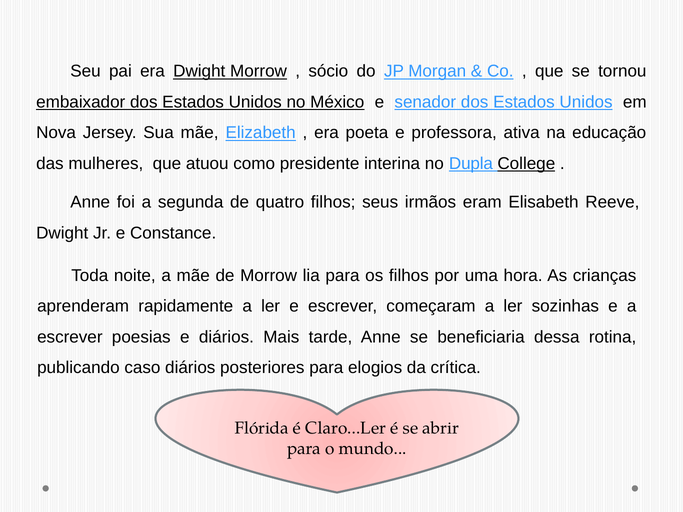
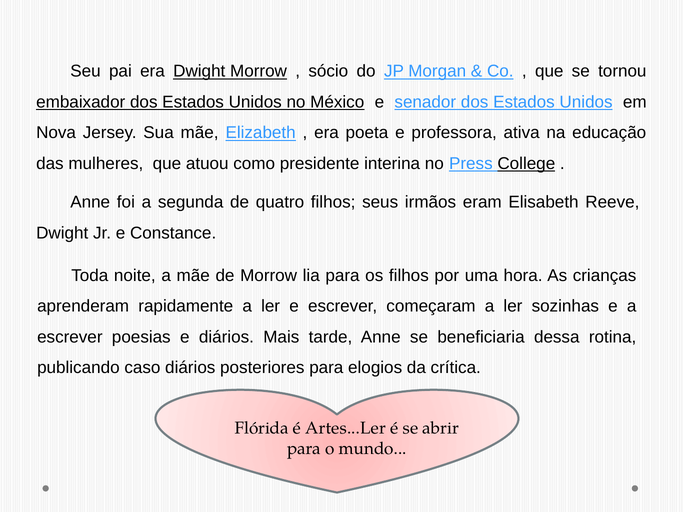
Dupla: Dupla -> Press
Claro...Ler: Claro...Ler -> Artes...Ler
